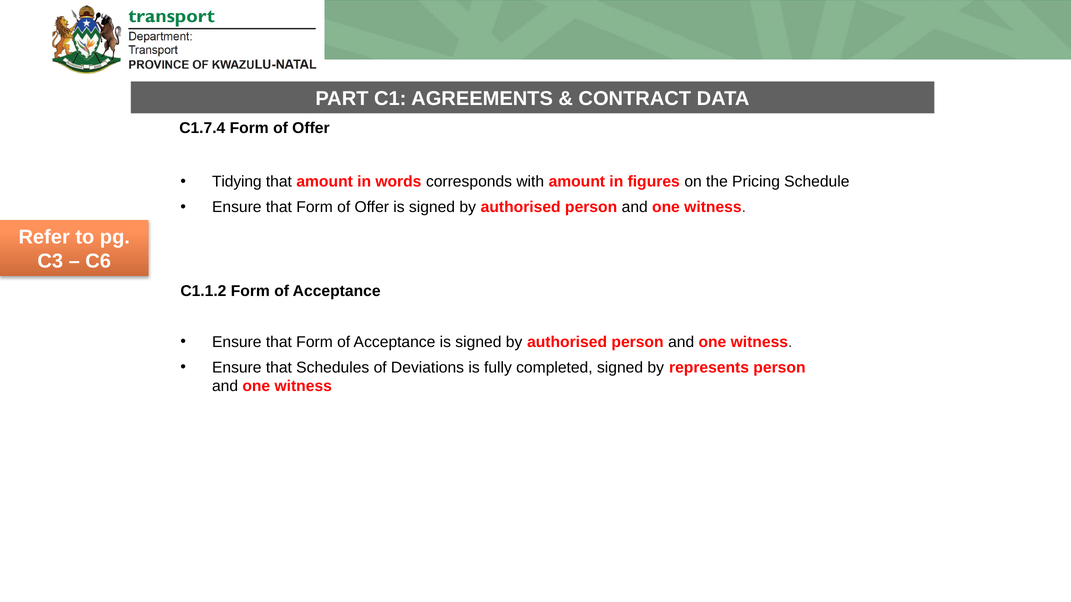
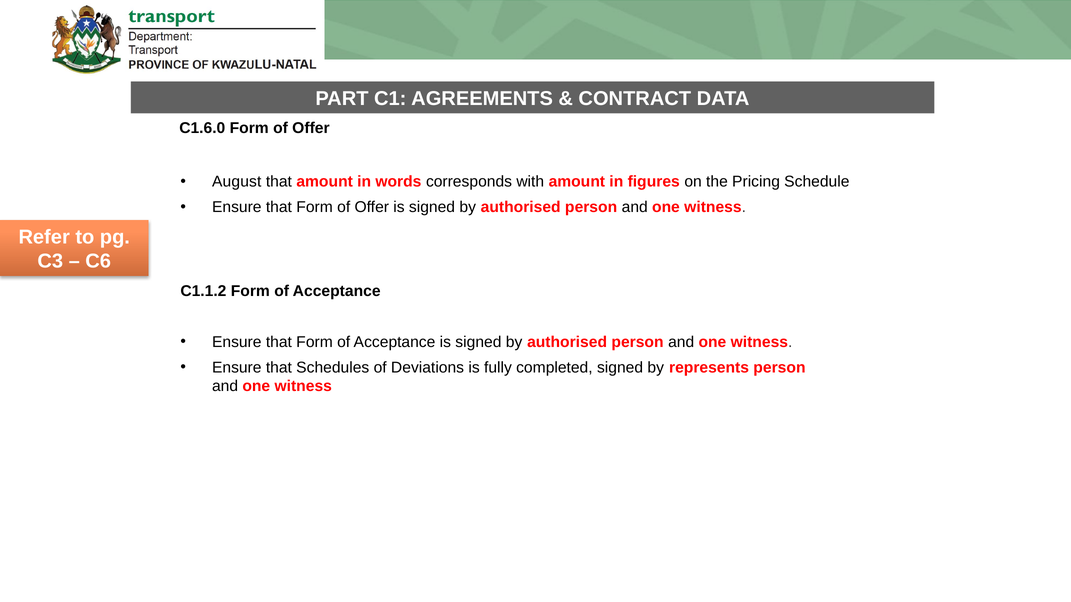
C1.7.4: C1.7.4 -> C1.6.0
Tidying: Tidying -> August
